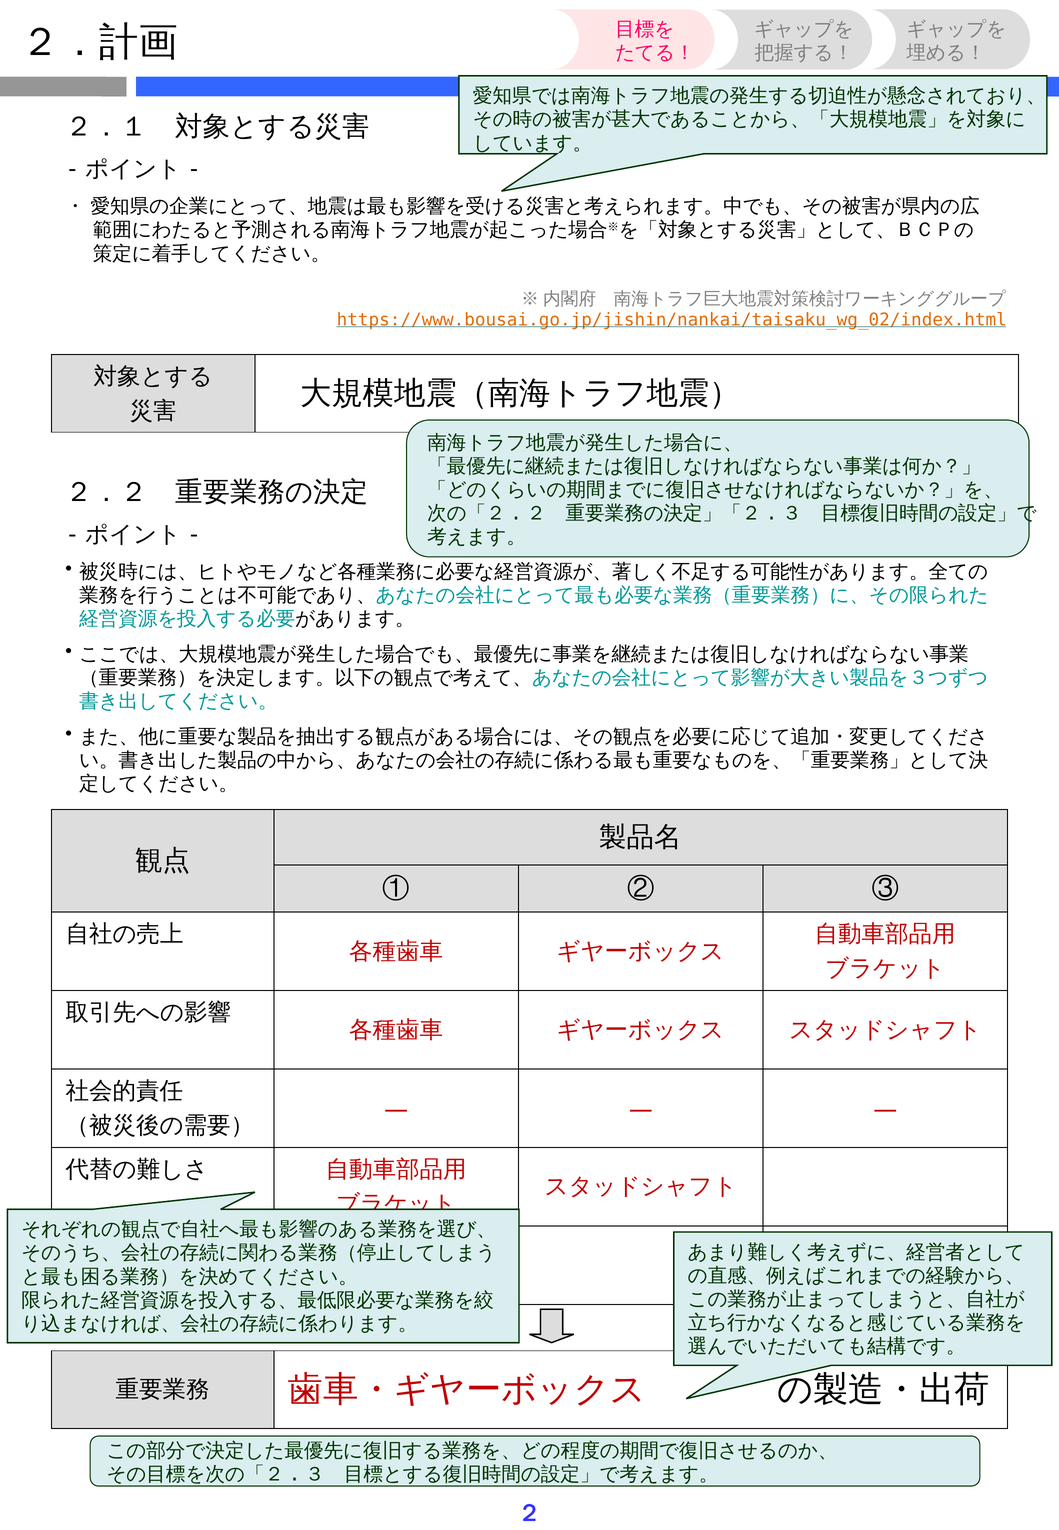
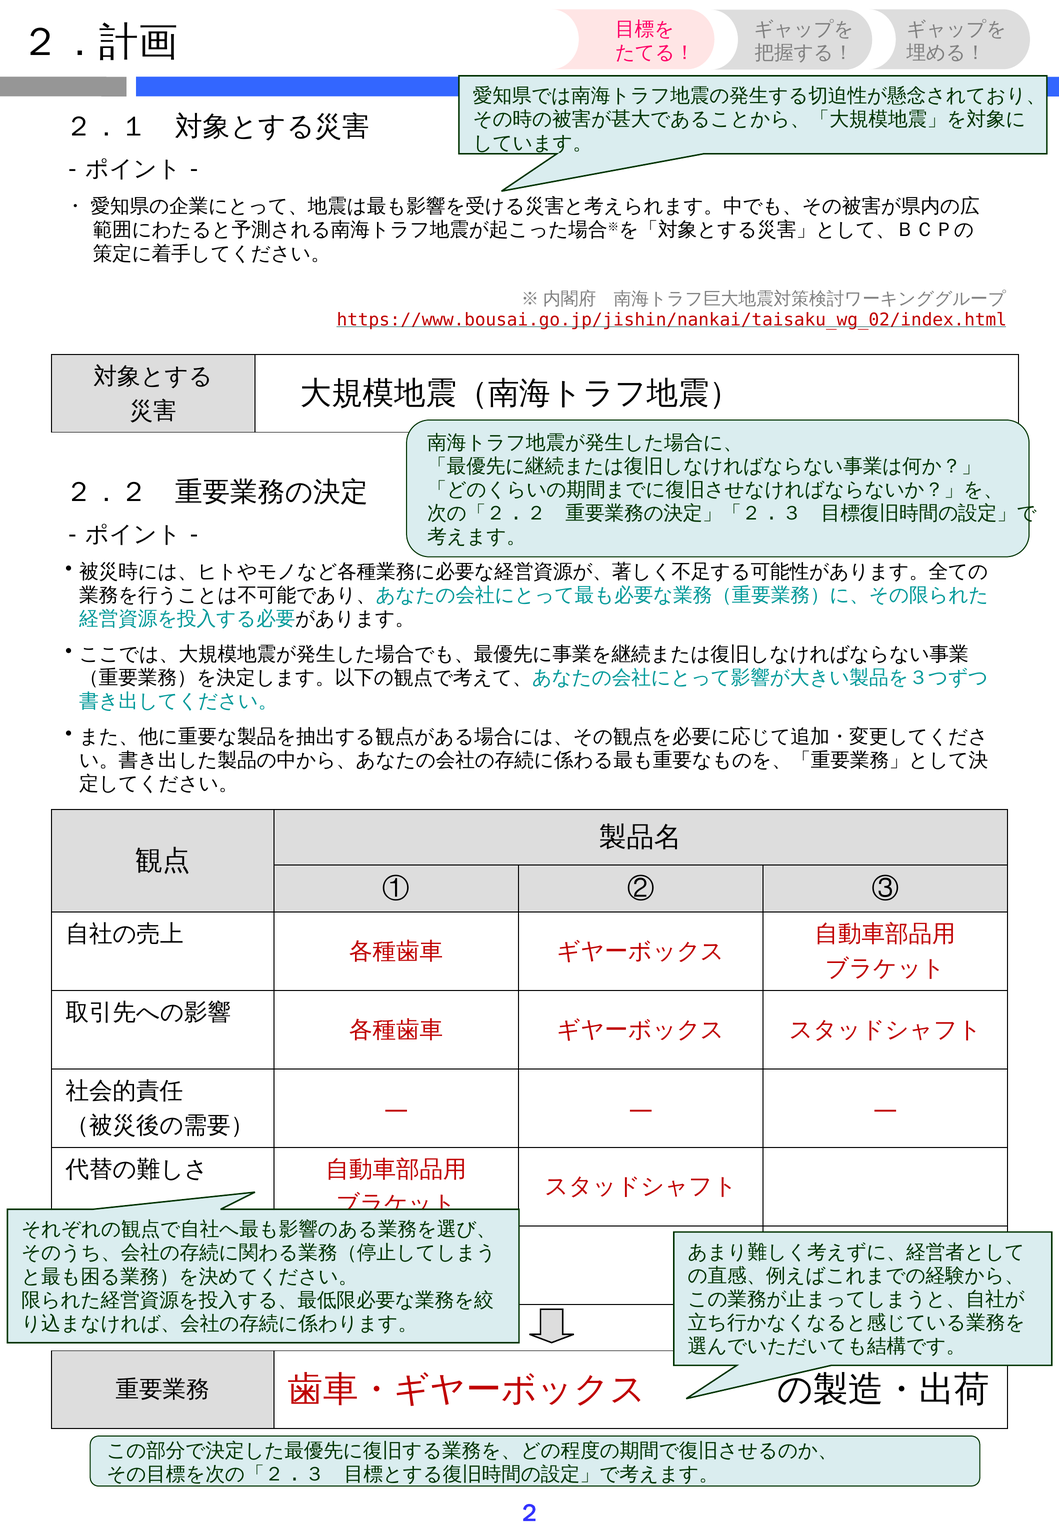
https://www.bousai.go.jp/jishin/nankai/taisaku_wg_02/index.html colour: orange -> red
